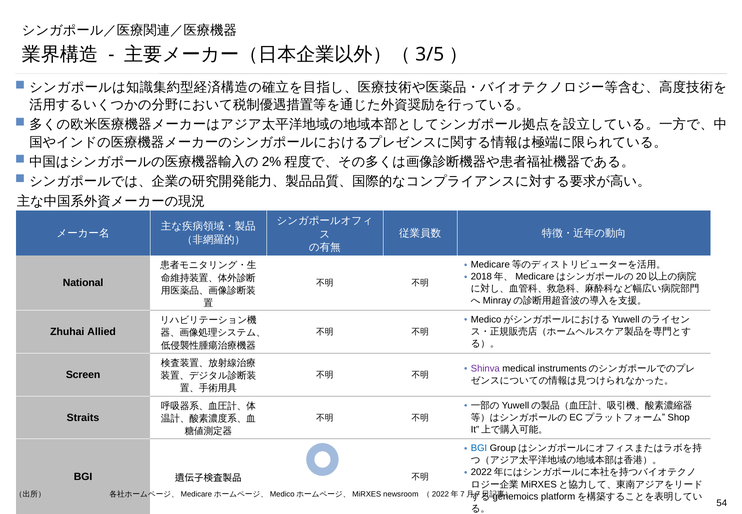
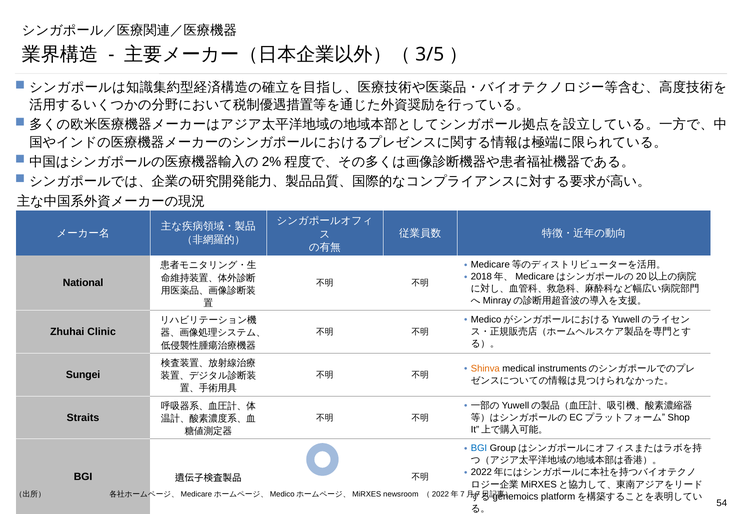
Allied: Allied -> Clinic
Shinva colour: purple -> orange
Screen: Screen -> Sungei
